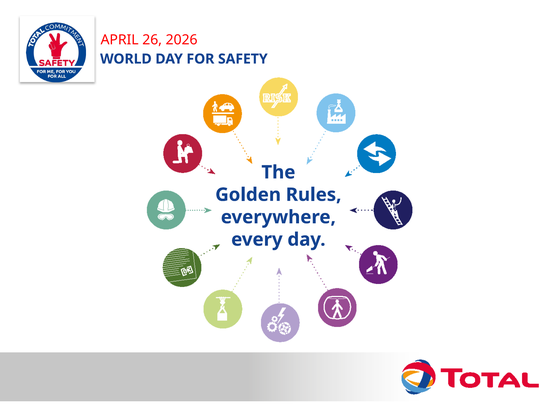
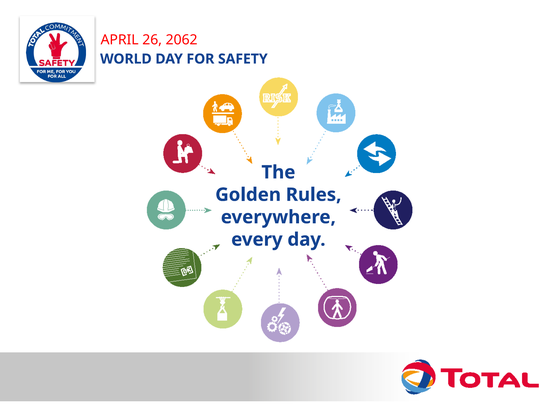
2026: 2026 -> 2062
